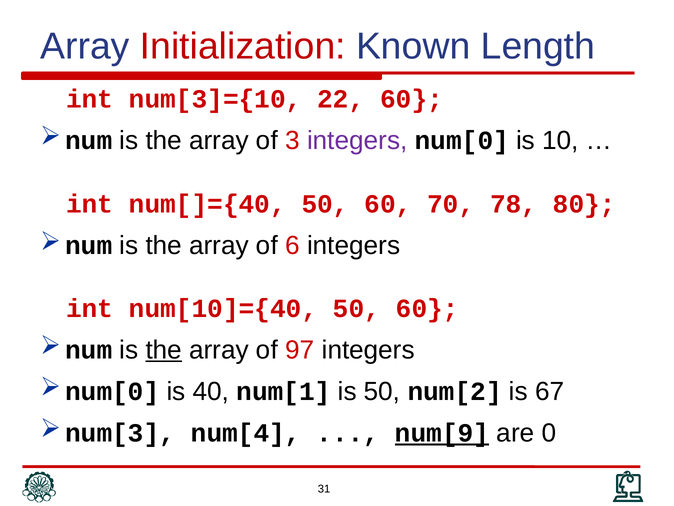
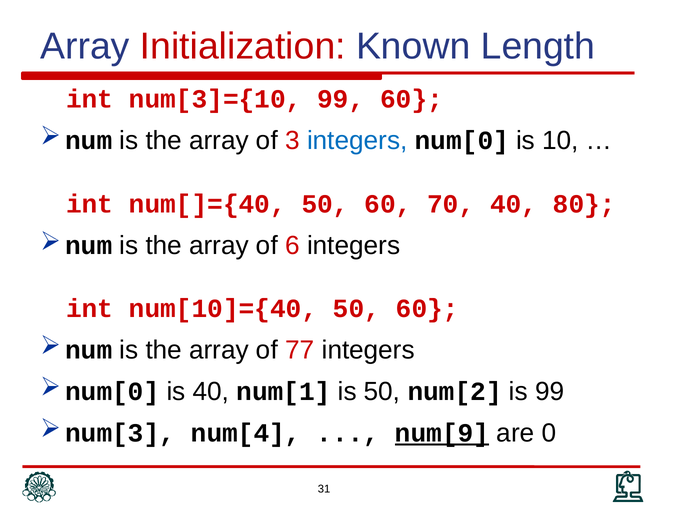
num[3]={10 22: 22 -> 99
integers at (357, 141) colour: purple -> blue
70 78: 78 -> 40
the at (164, 350) underline: present -> none
97: 97 -> 77
is 67: 67 -> 99
